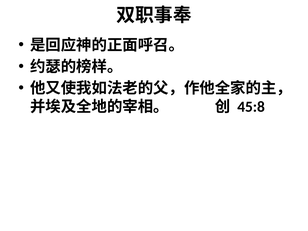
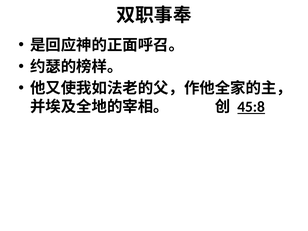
45:8 underline: none -> present
